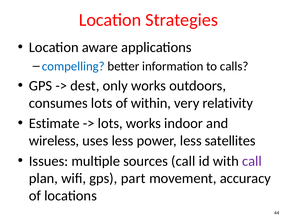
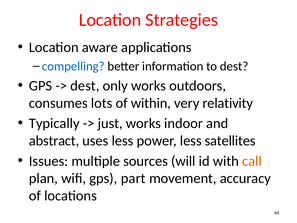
to calls: calls -> dest
Estimate: Estimate -> Typically
lots at (110, 123): lots -> just
wireless: wireless -> abstract
sources call: call -> will
call at (252, 161) colour: purple -> orange
